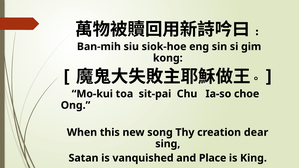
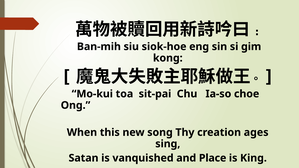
dear: dear -> ages
